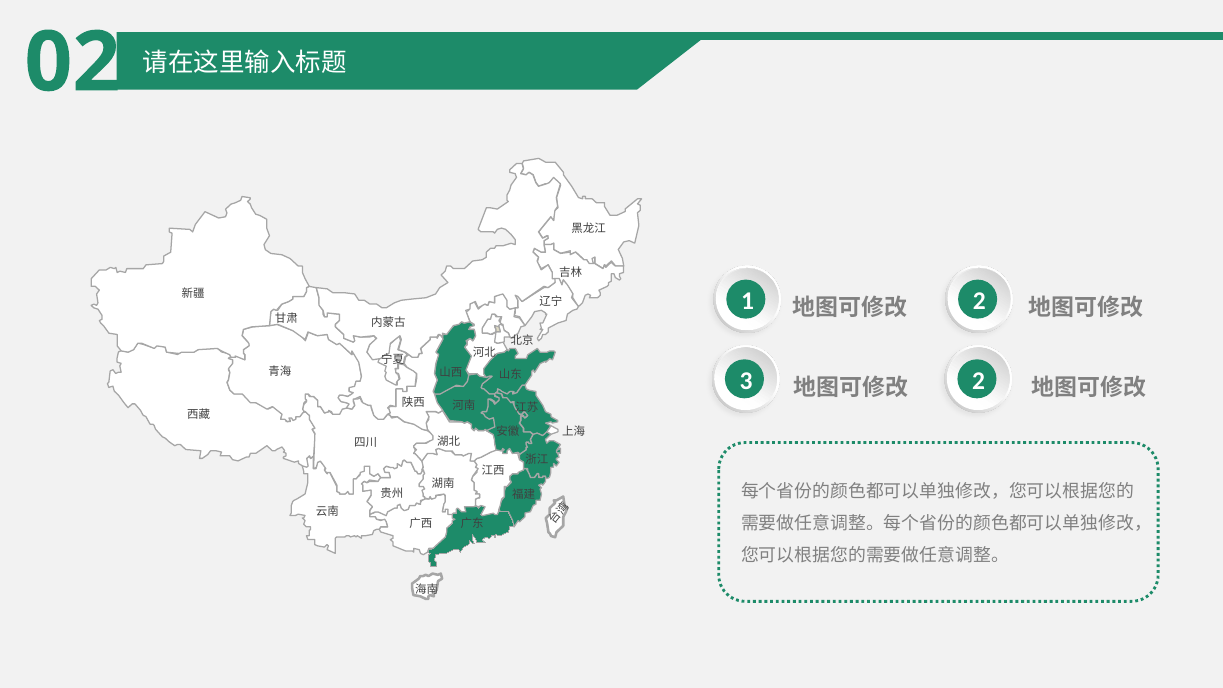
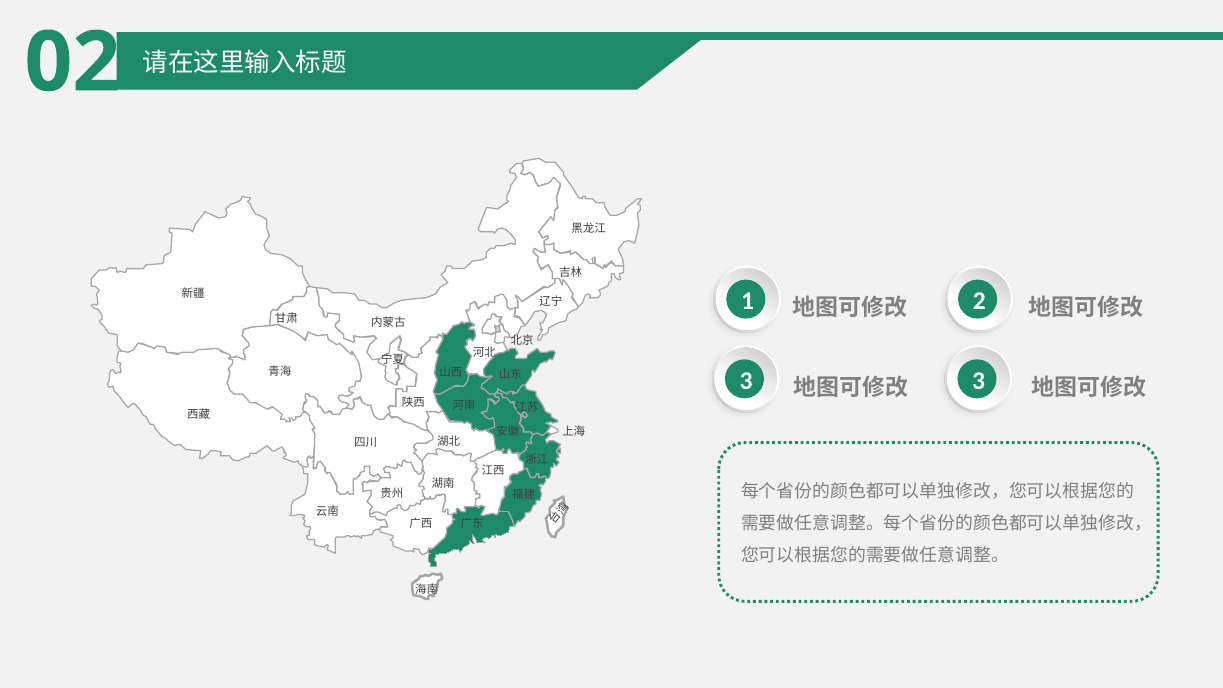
3 2: 2 -> 3
